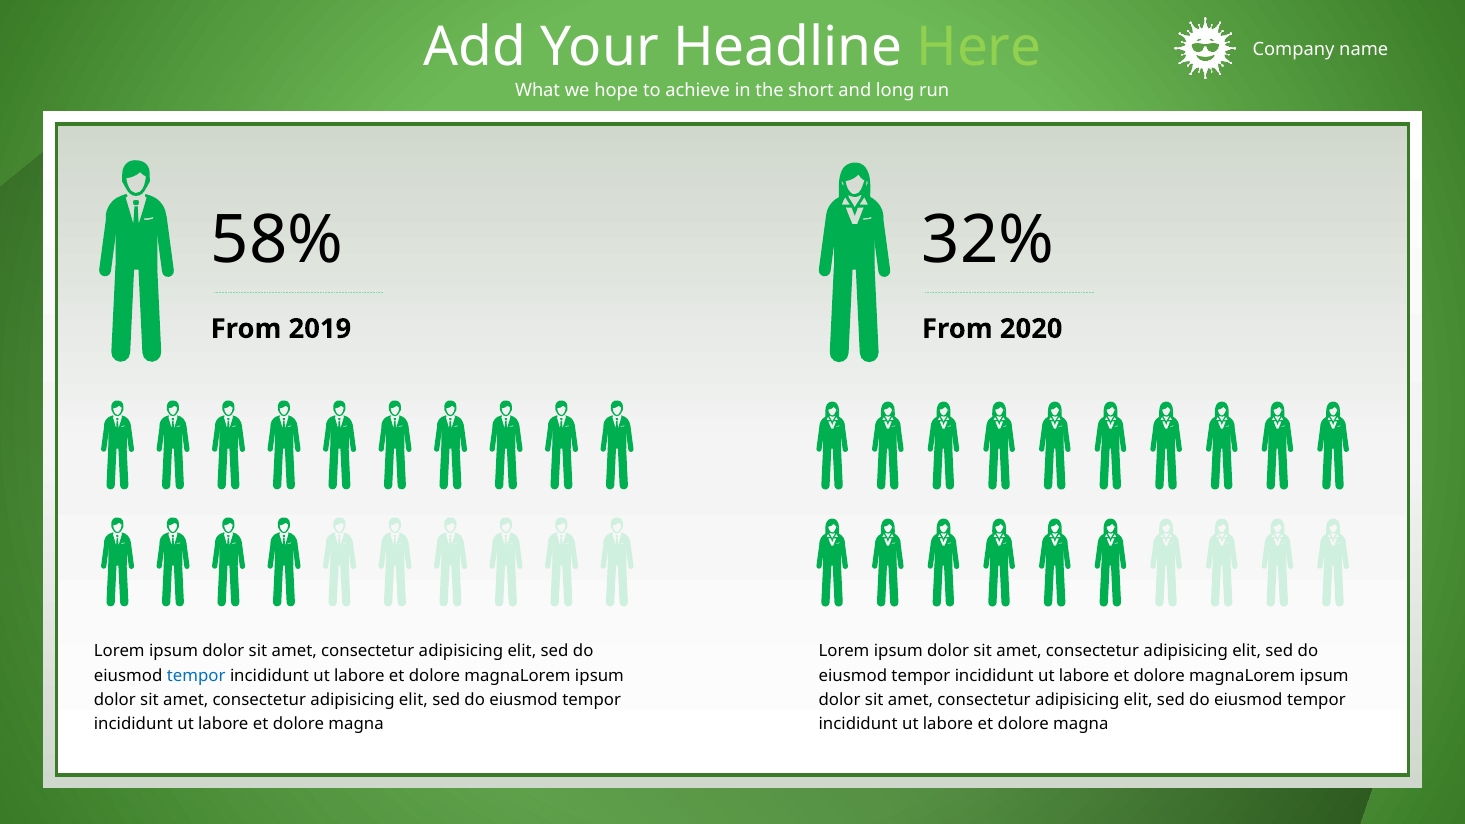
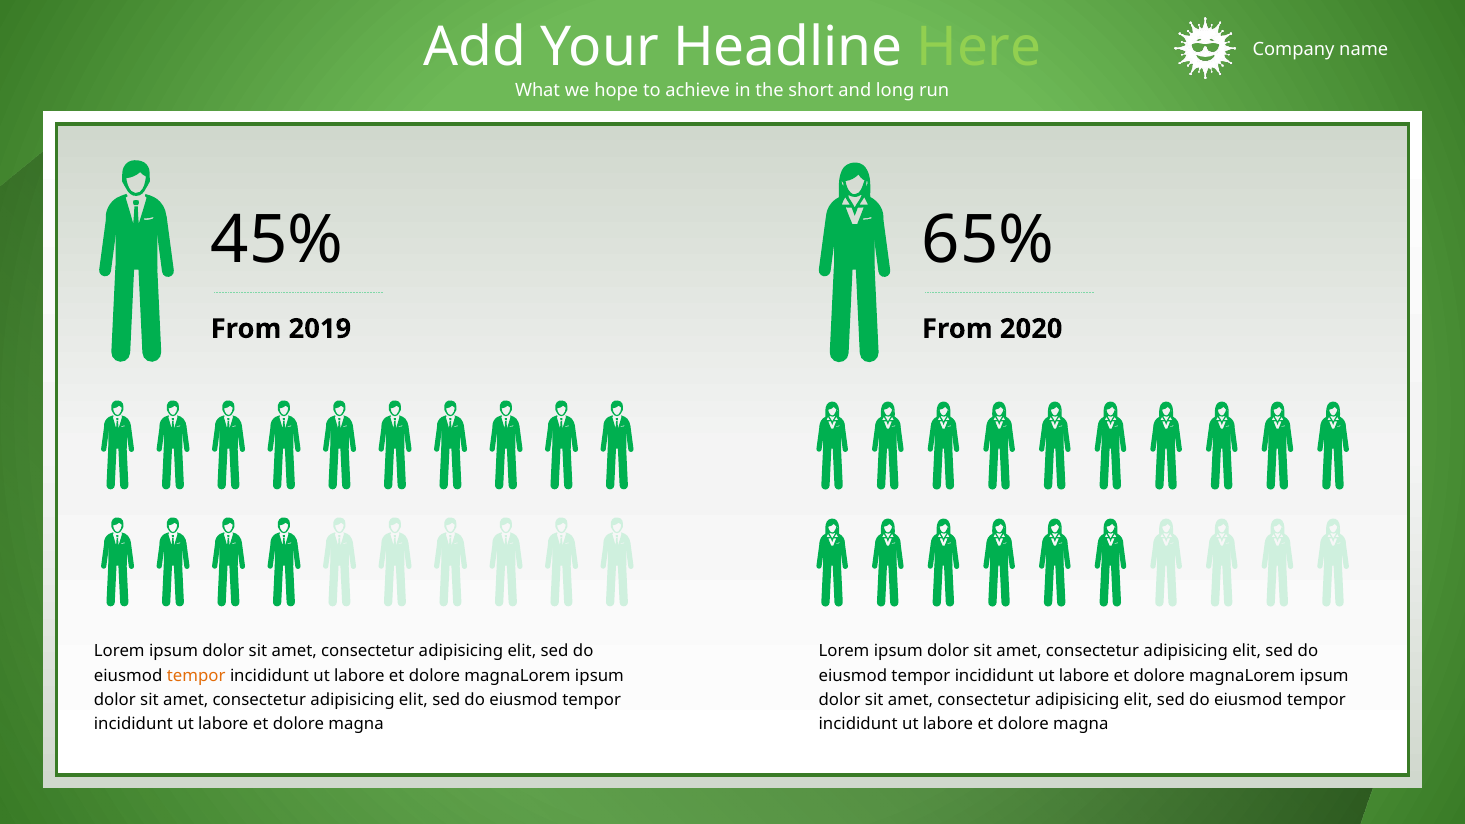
58%: 58% -> 45%
32%: 32% -> 65%
tempor at (196, 676) colour: blue -> orange
